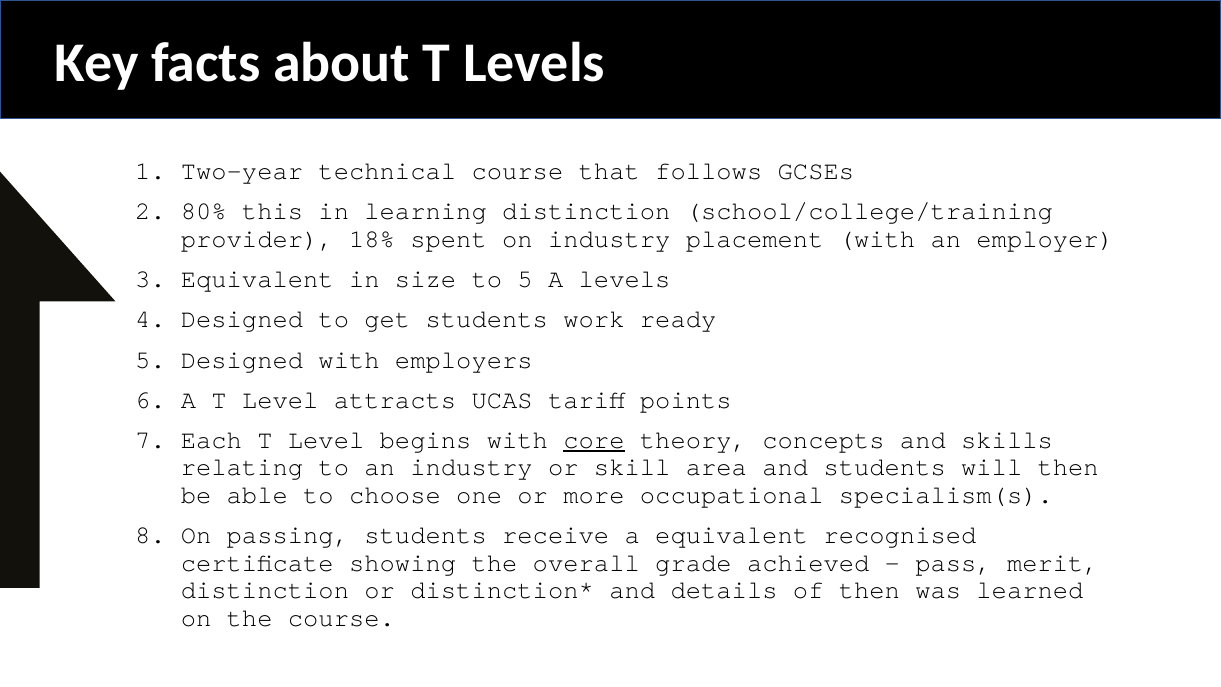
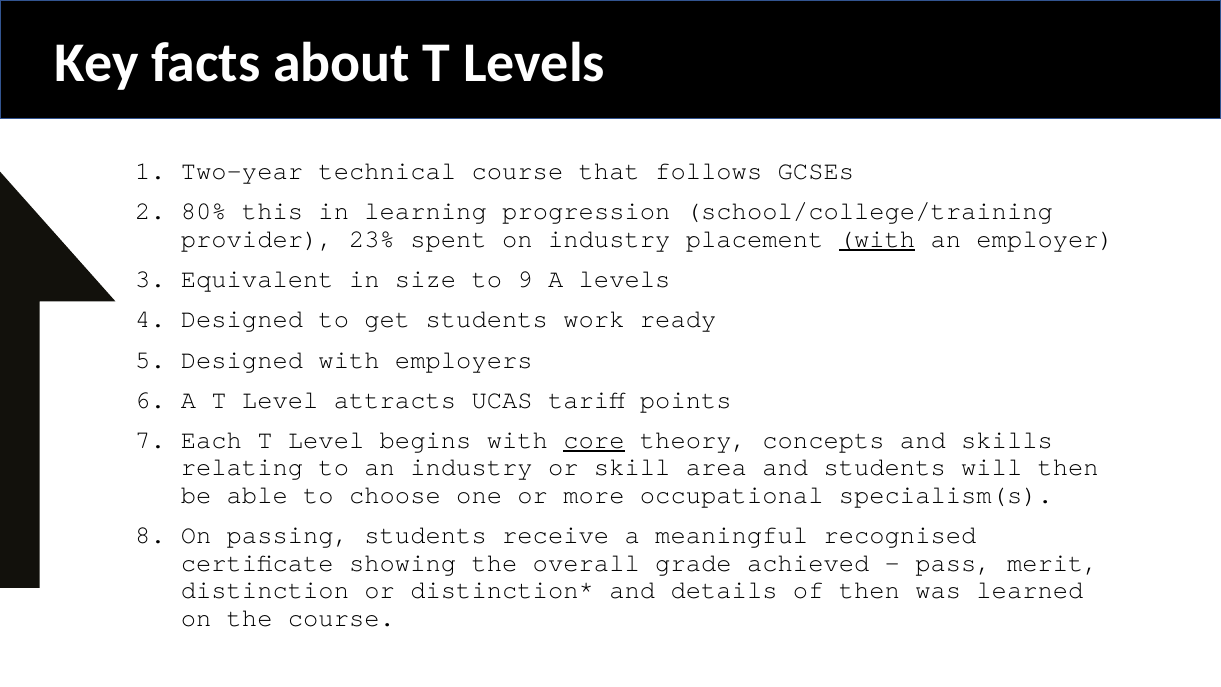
learning distinction: distinction -> progression
18%: 18% -> 23%
with at (877, 239) underline: none -> present
to 5: 5 -> 9
a equivalent: equivalent -> meaningful
